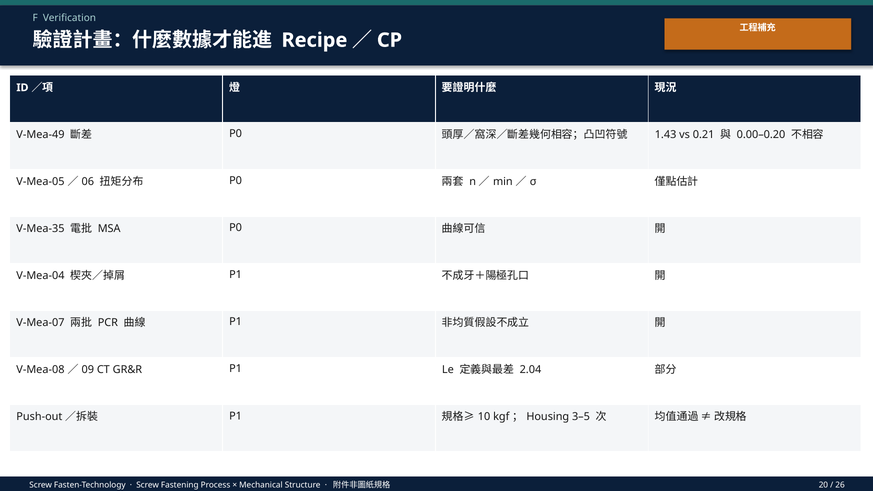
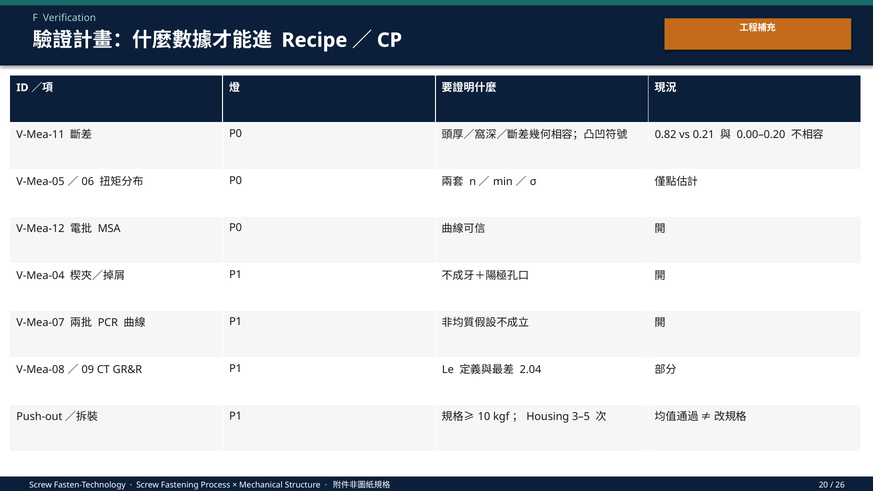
V-Mea-49: V-Mea-49 -> V-Mea-11
1.43: 1.43 -> 0.82
V-Mea-35: V-Mea-35 -> V-Mea-12
